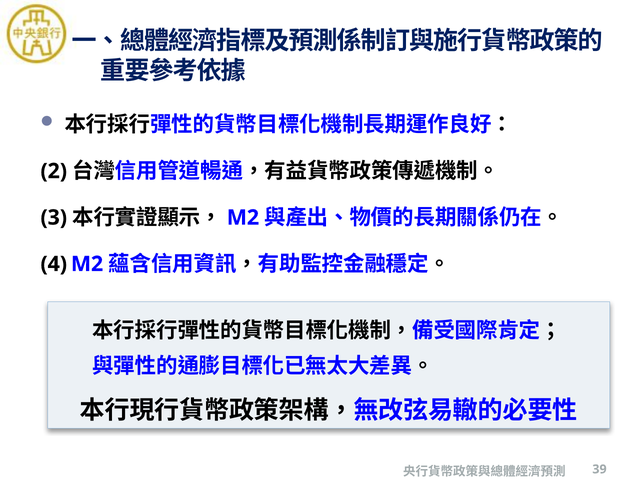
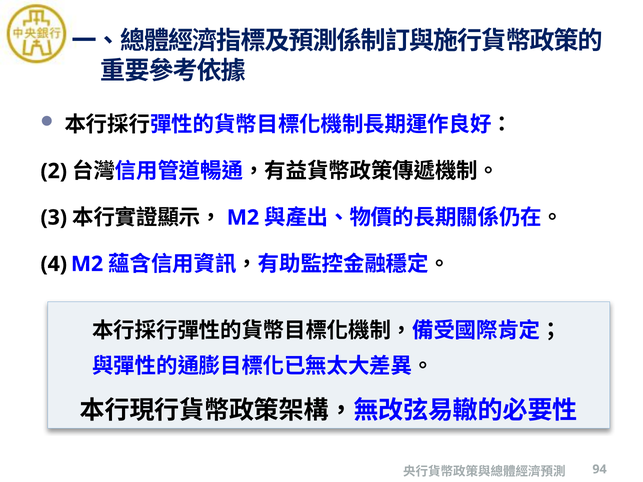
39: 39 -> 94
